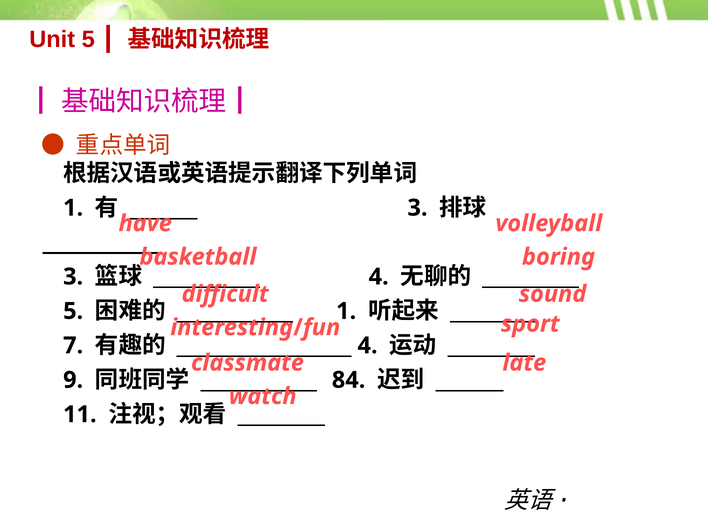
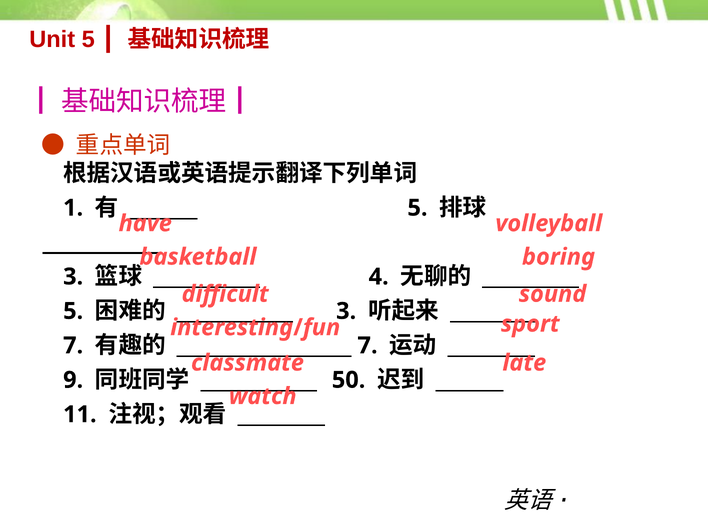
3 at (417, 208): 3 -> 5
1 at (346, 311): 1 -> 3
4 at (368, 346): 4 -> 7
84: 84 -> 50
